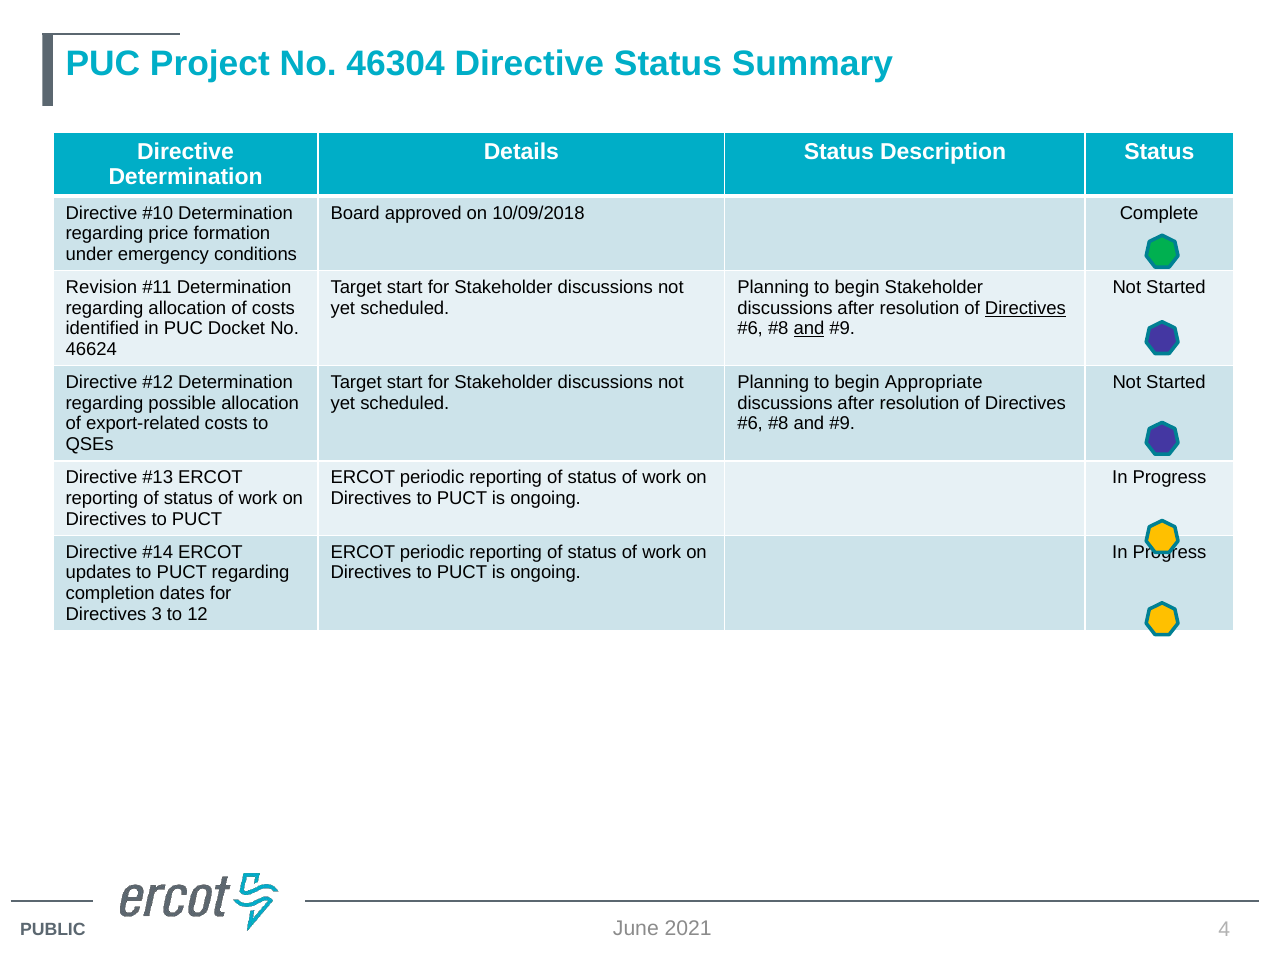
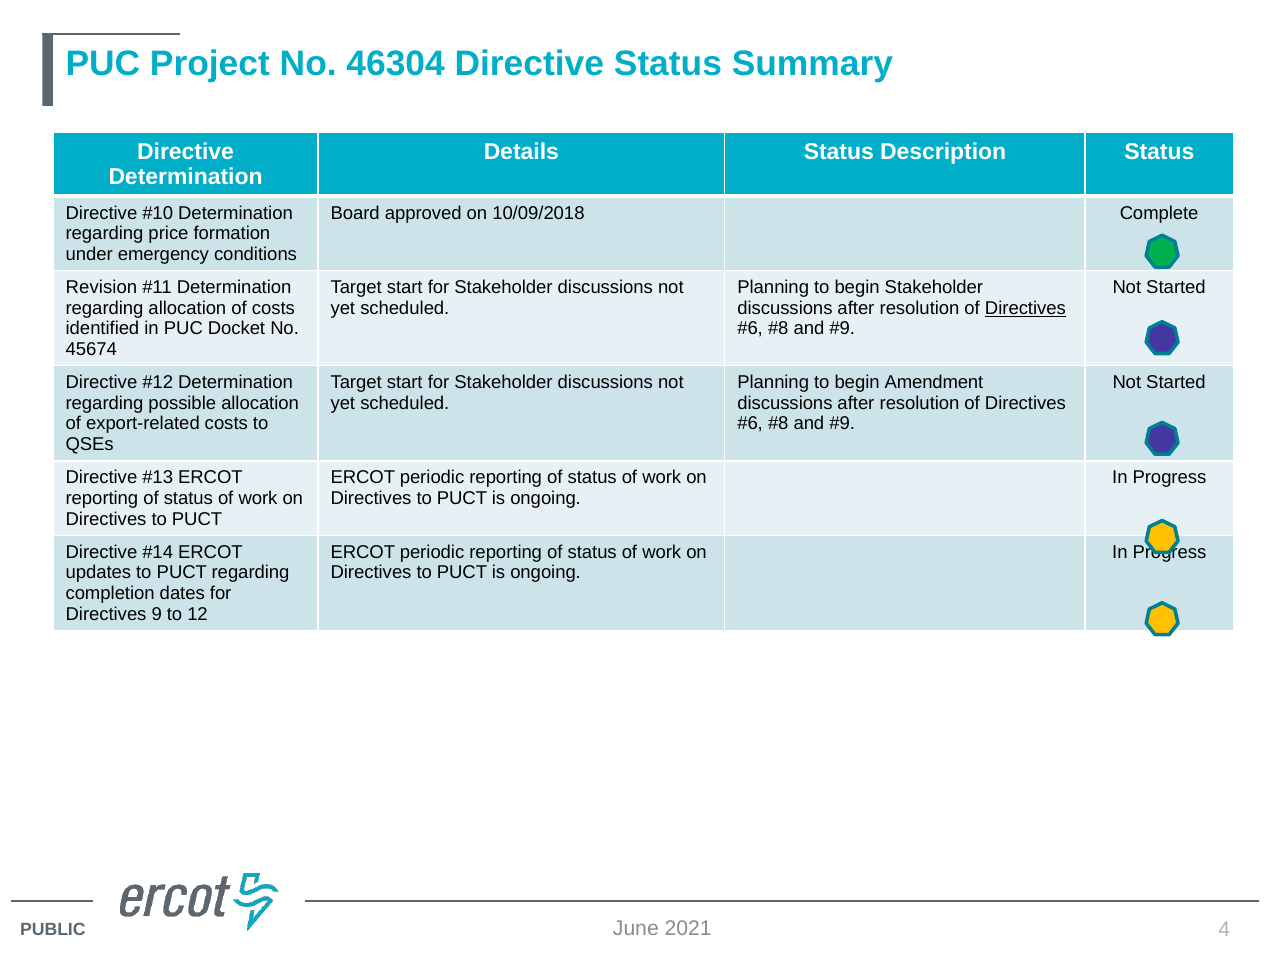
and at (809, 329) underline: present -> none
46624: 46624 -> 45674
Appropriate: Appropriate -> Amendment
3: 3 -> 9
